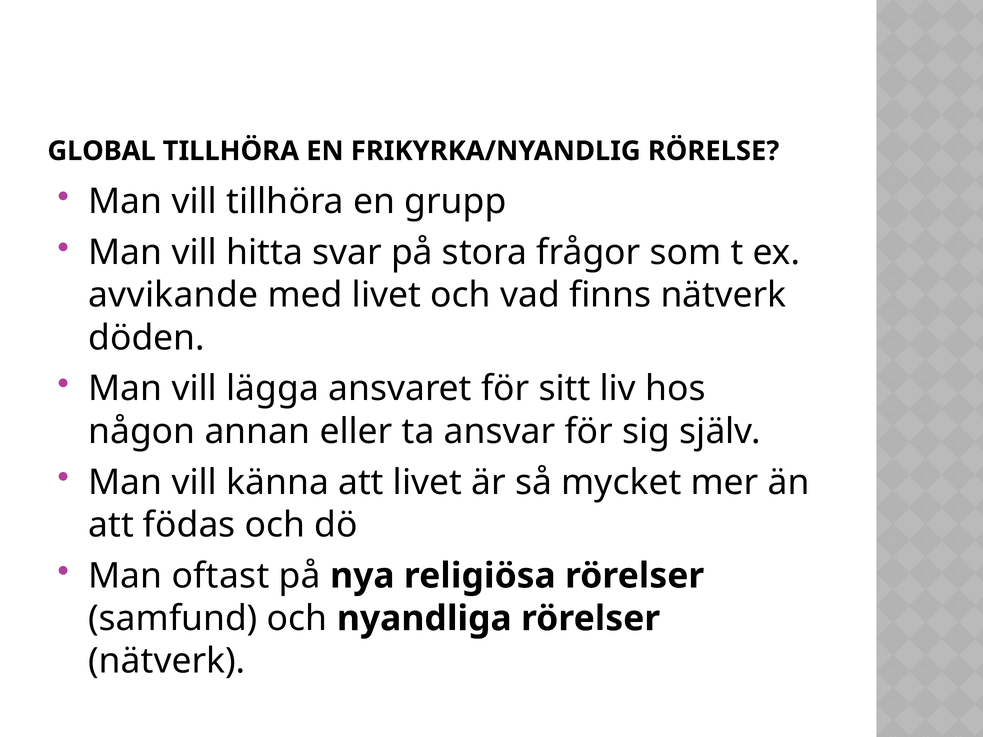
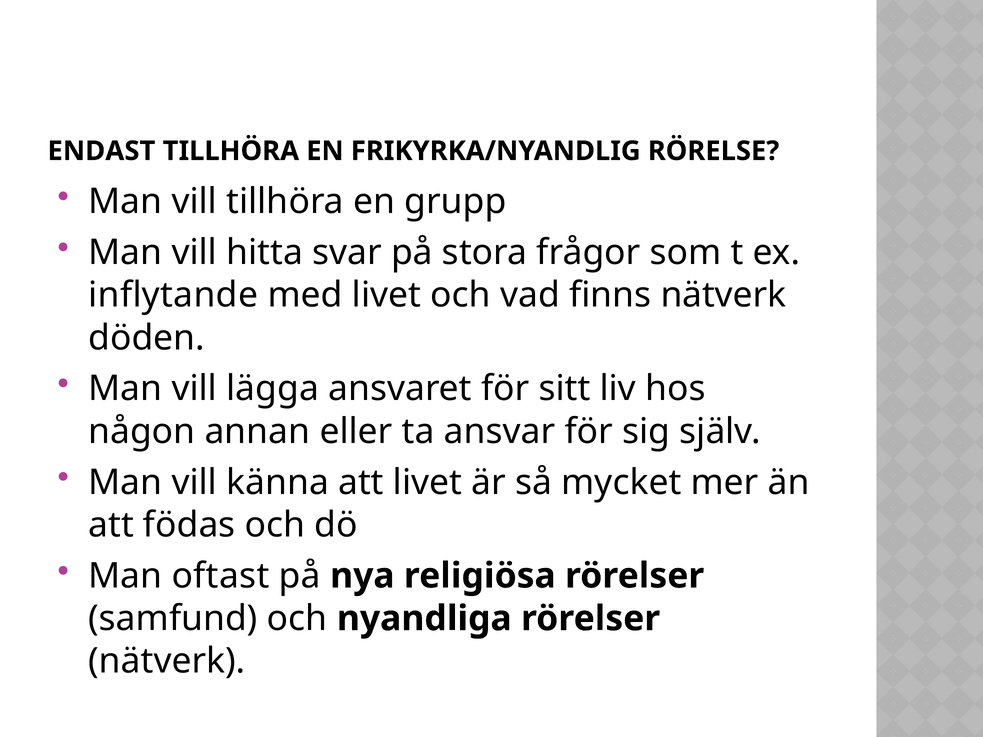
GLOBAL: GLOBAL -> ENDAST
avvikande: avvikande -> inflytande
